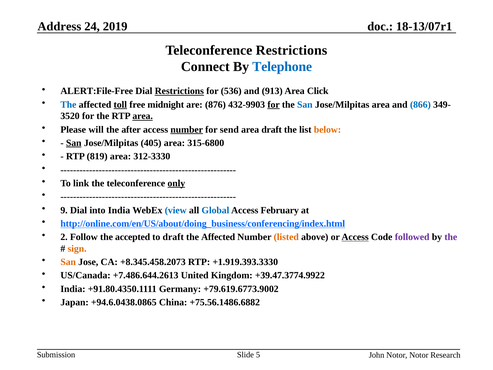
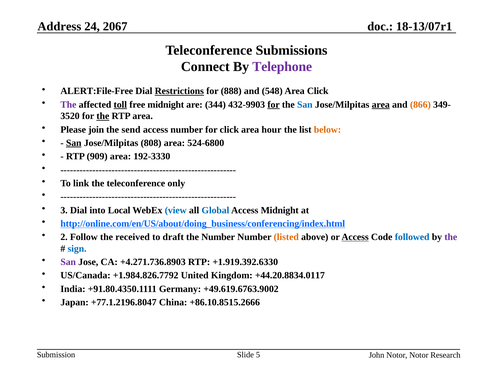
2019: 2019 -> 2067
Teleconference Restrictions: Restrictions -> Submissions
Telephone colour: blue -> purple
536: 536 -> 888
913: 913 -> 548
The at (68, 105) colour: blue -> purple
876: 876 -> 344
area at (381, 105) underline: none -> present
866 colour: blue -> orange
the at (103, 116) underline: none -> present
area at (143, 116) underline: present -> none
will: will -> join
after: after -> send
number at (187, 129) underline: present -> none
for send: send -> click
area draft: draft -> hour
405: 405 -> 808
315-6800: 315-6800 -> 524-6800
819: 819 -> 909
312-3330: 312-3330 -> 192-3330
only underline: present -> none
9: 9 -> 3
into India: India -> Local
Access February: February -> Midnight
accepted: accepted -> received
Affected at (218, 237): Affected -> Number
followed colour: purple -> blue
sign colour: orange -> blue
San at (68, 262) colour: orange -> purple
+8.345.458.2073: +8.345.458.2073 -> +4.271.736.8903
+1.919.393.3330: +1.919.393.3330 -> +1.919.392.6330
+7.486.644.2613: +7.486.644.2613 -> +1.984.826.7792
+39.47.3774.9922: +39.47.3774.9922 -> +44.20.8834.0117
+79.619.6773.9002: +79.619.6773.9002 -> +49.619.6763.9002
+94.6.0438.0865: +94.6.0438.0865 -> +77.1.2196.8047
+75.56.1486.6882: +75.56.1486.6882 -> +86.10.8515.2666
